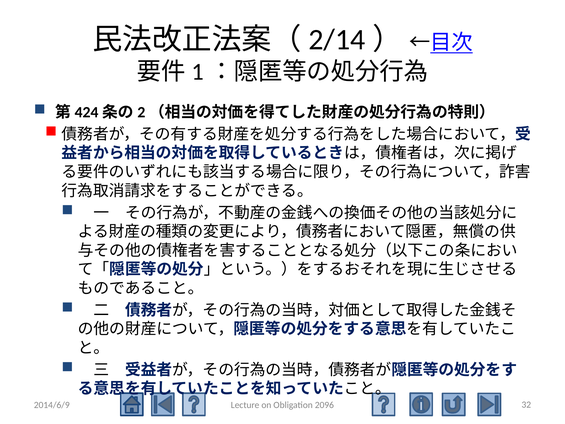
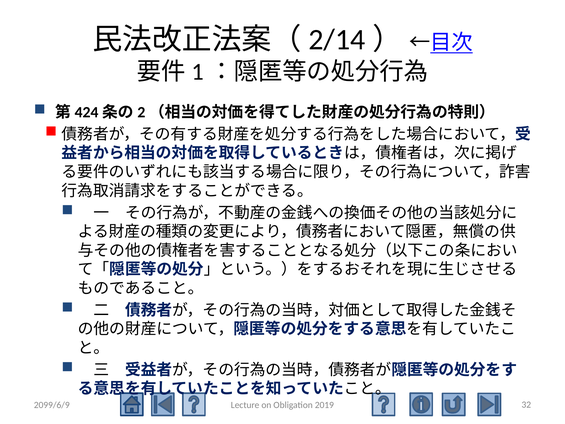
2014/6/9: 2014/6/9 -> 2099/6/9
2096: 2096 -> 2019
